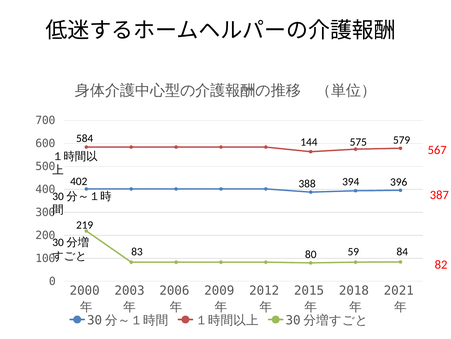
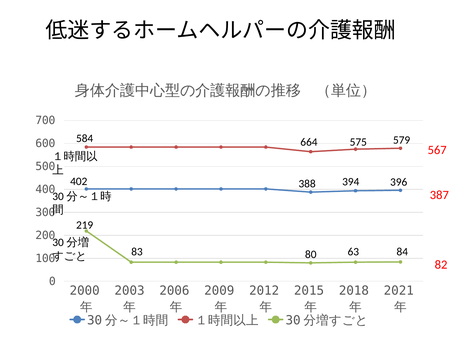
144: 144 -> 664
59: 59 -> 63
